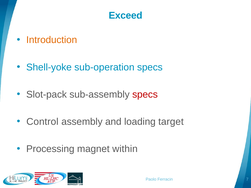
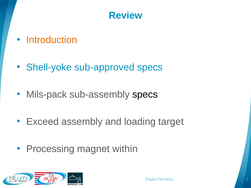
Exceed: Exceed -> Review
sub-operation: sub-operation -> sub-approved
Slot-pack: Slot-pack -> Mils-pack
specs at (145, 95) colour: red -> black
Control: Control -> Exceed
